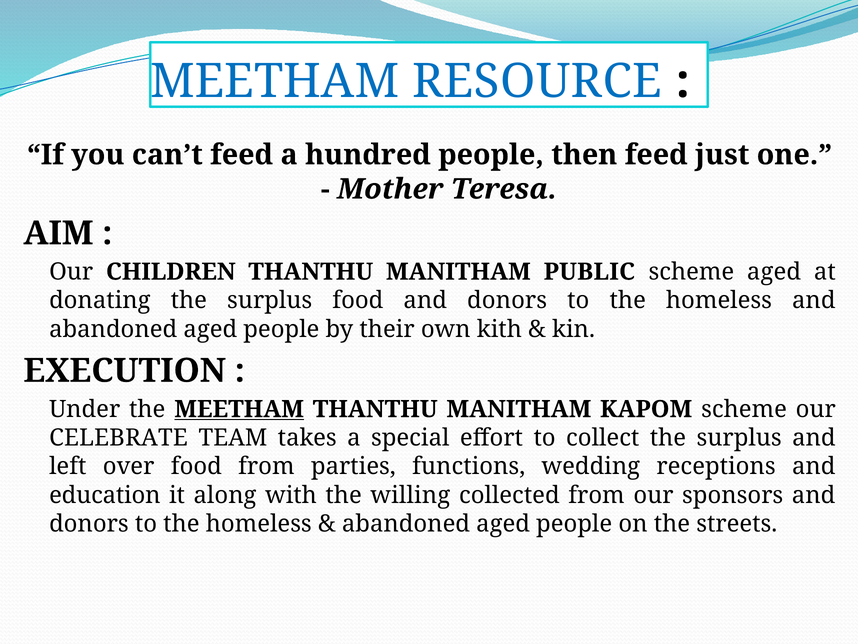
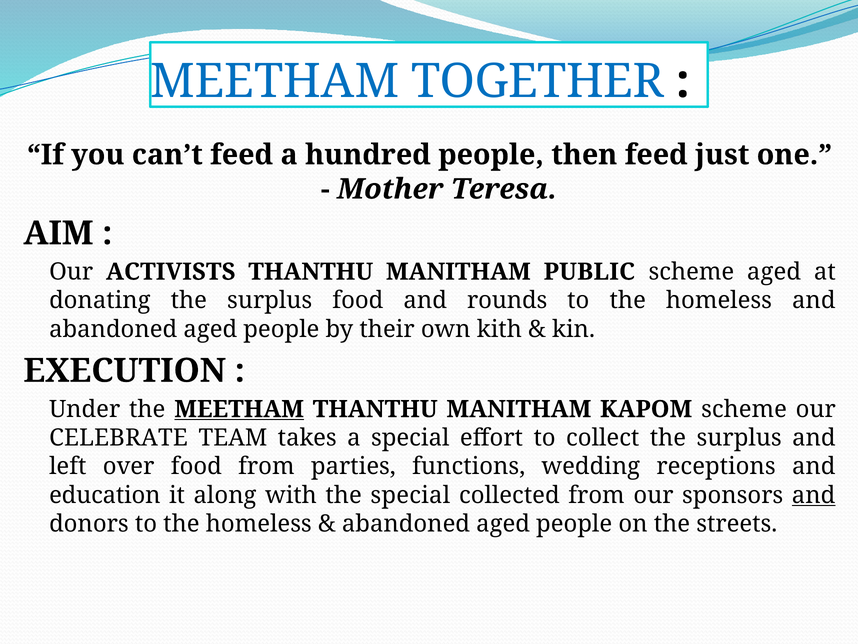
RESOURCE: RESOURCE -> TOGETHER
CHILDREN: CHILDREN -> ACTIVISTS
food and donors: donors -> rounds
the willing: willing -> special
and at (814, 495) underline: none -> present
